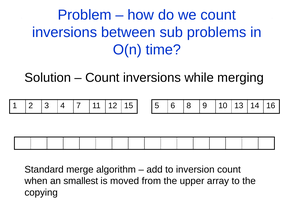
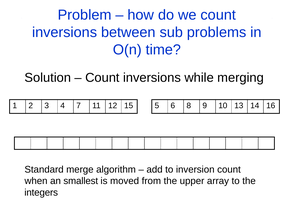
copying: copying -> integers
